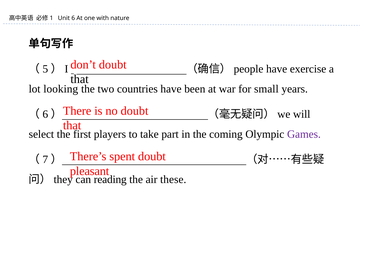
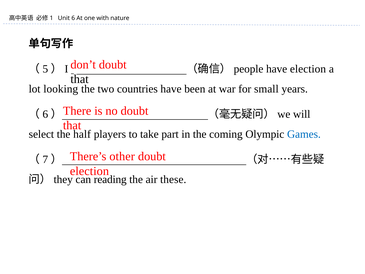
have exercise: exercise -> election
first: first -> half
Games colour: purple -> blue
spent: spent -> other
pleasant at (90, 171): pleasant -> election
